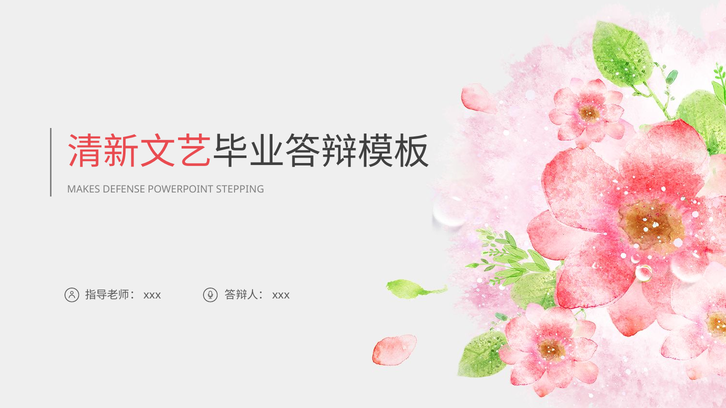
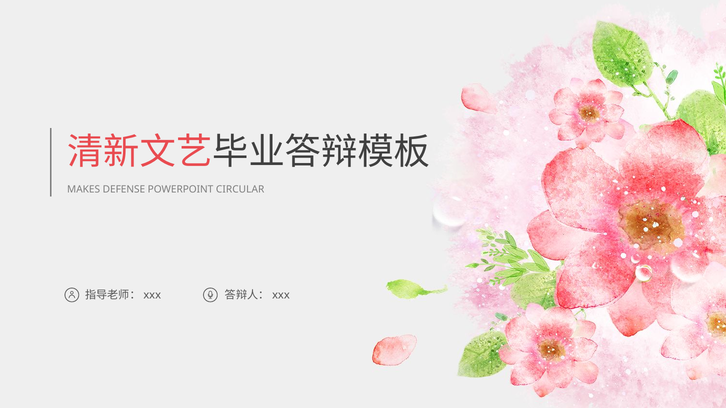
STEPPING: STEPPING -> CIRCULAR
